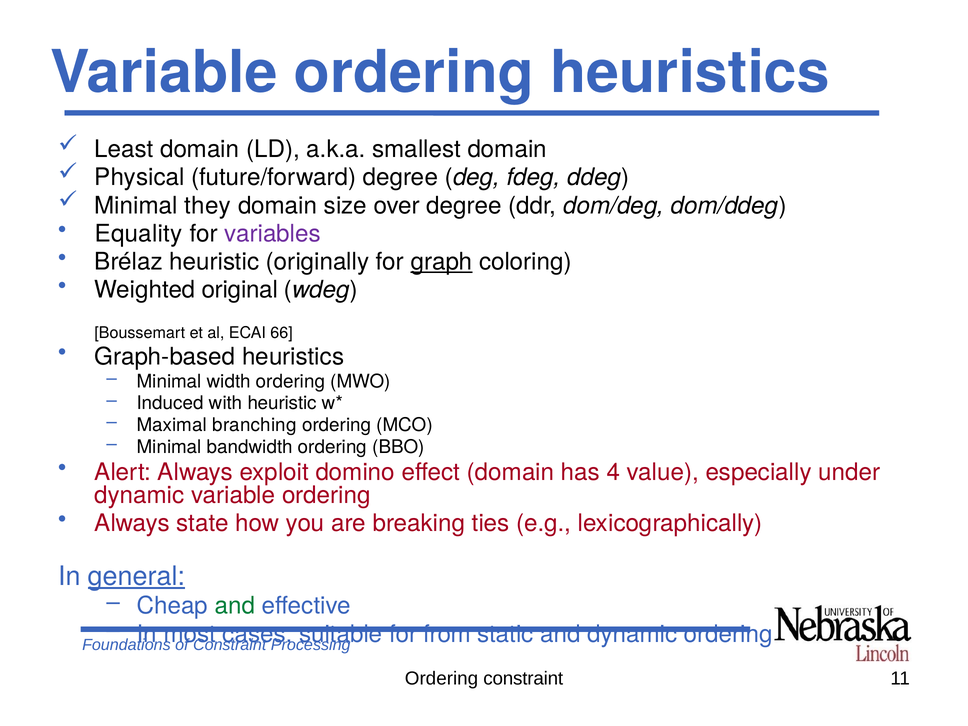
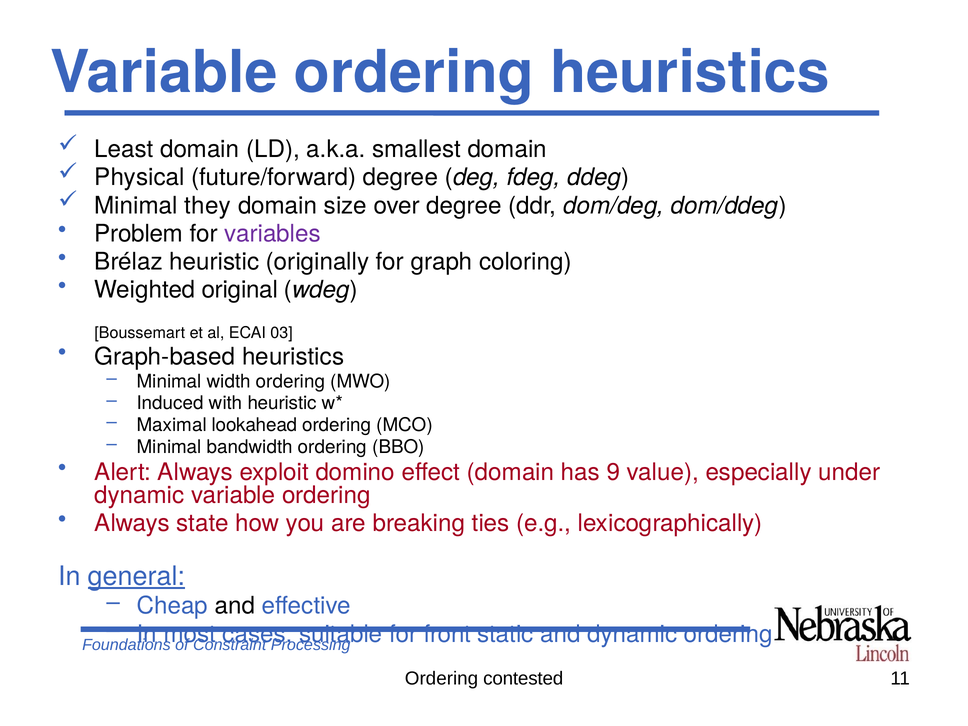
Equality: Equality -> Problem
graph underline: present -> none
66: 66 -> 03
branching: branching -> lookahead
4: 4 -> 9
and at (235, 606) colour: green -> black
from: from -> front
Ordering constraint: constraint -> contested
